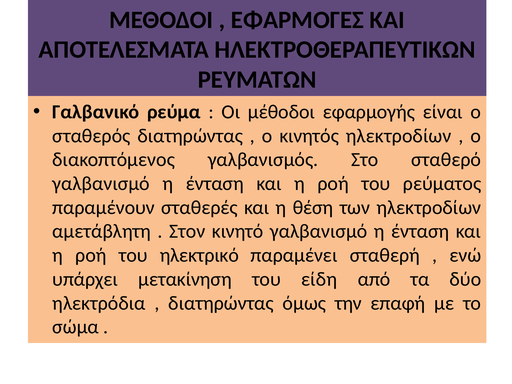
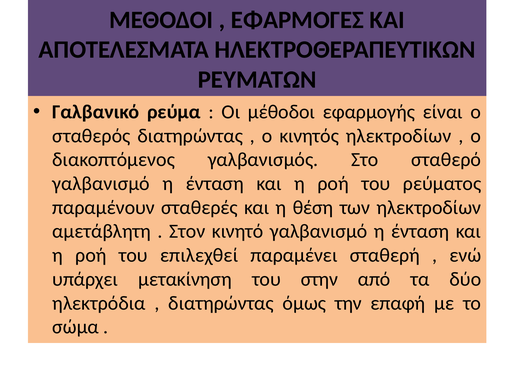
ηλεκτρικό: ηλεκτρικό -> επιλεχθεί
είδη: είδη -> στην
